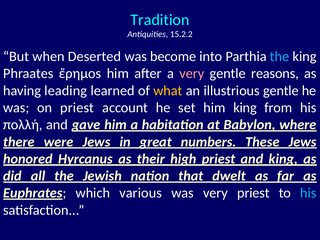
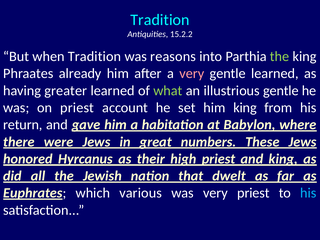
when Deserted: Deserted -> Tradition
become: become -> reasons
the at (280, 56) colour: light blue -> light green
ἔρημοs: ἔρημοs -> already
gentle reasons: reasons -> learned
leading: leading -> greater
what colour: yellow -> light green
πολλή: πολλή -> return
